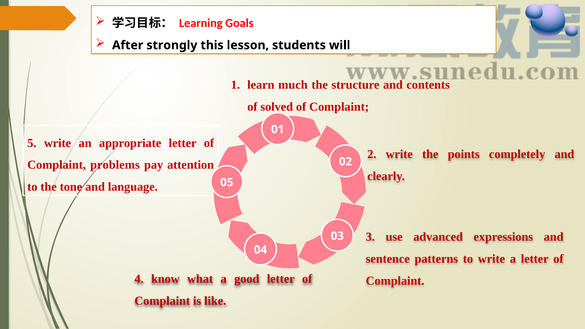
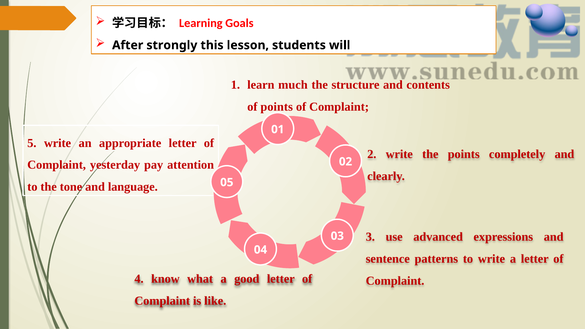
of solved: solved -> points
problems: problems -> yesterday
